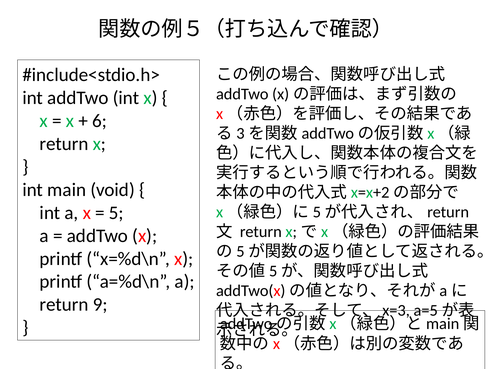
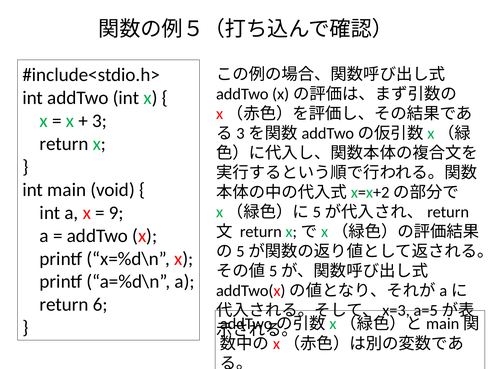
6: 6 -> 3
5: 5 -> 9
9: 9 -> 6
